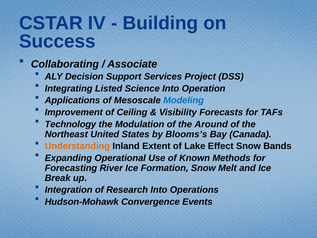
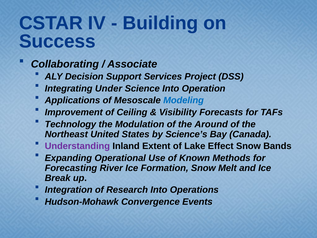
Listed: Listed -> Under
Blooms’s: Blooms’s -> Science’s
Understanding colour: orange -> purple
